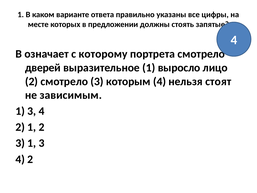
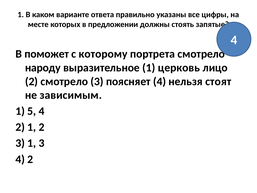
означает: означает -> поможет
дверей: дверей -> народу
выросло: выросло -> церковь
которым: которым -> поясняет
3 at (32, 111): 3 -> 5
